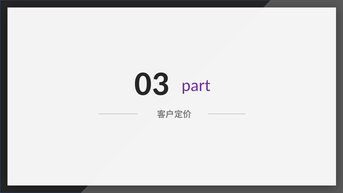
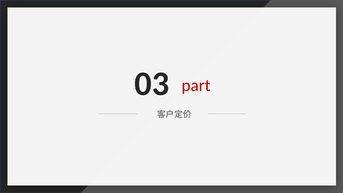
part colour: purple -> red
